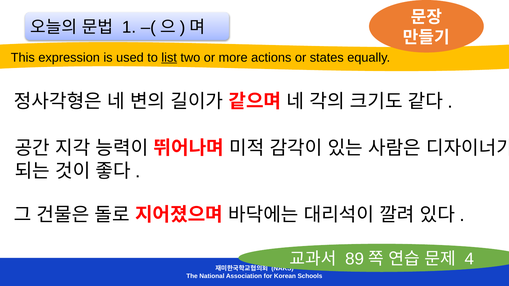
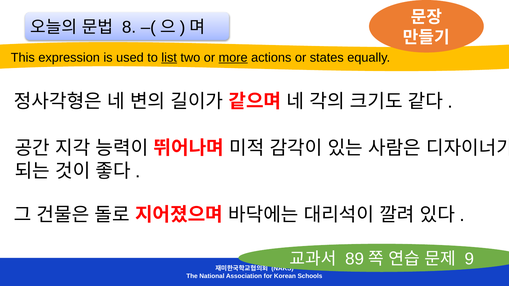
1: 1 -> 8
more underline: none -> present
4: 4 -> 9
